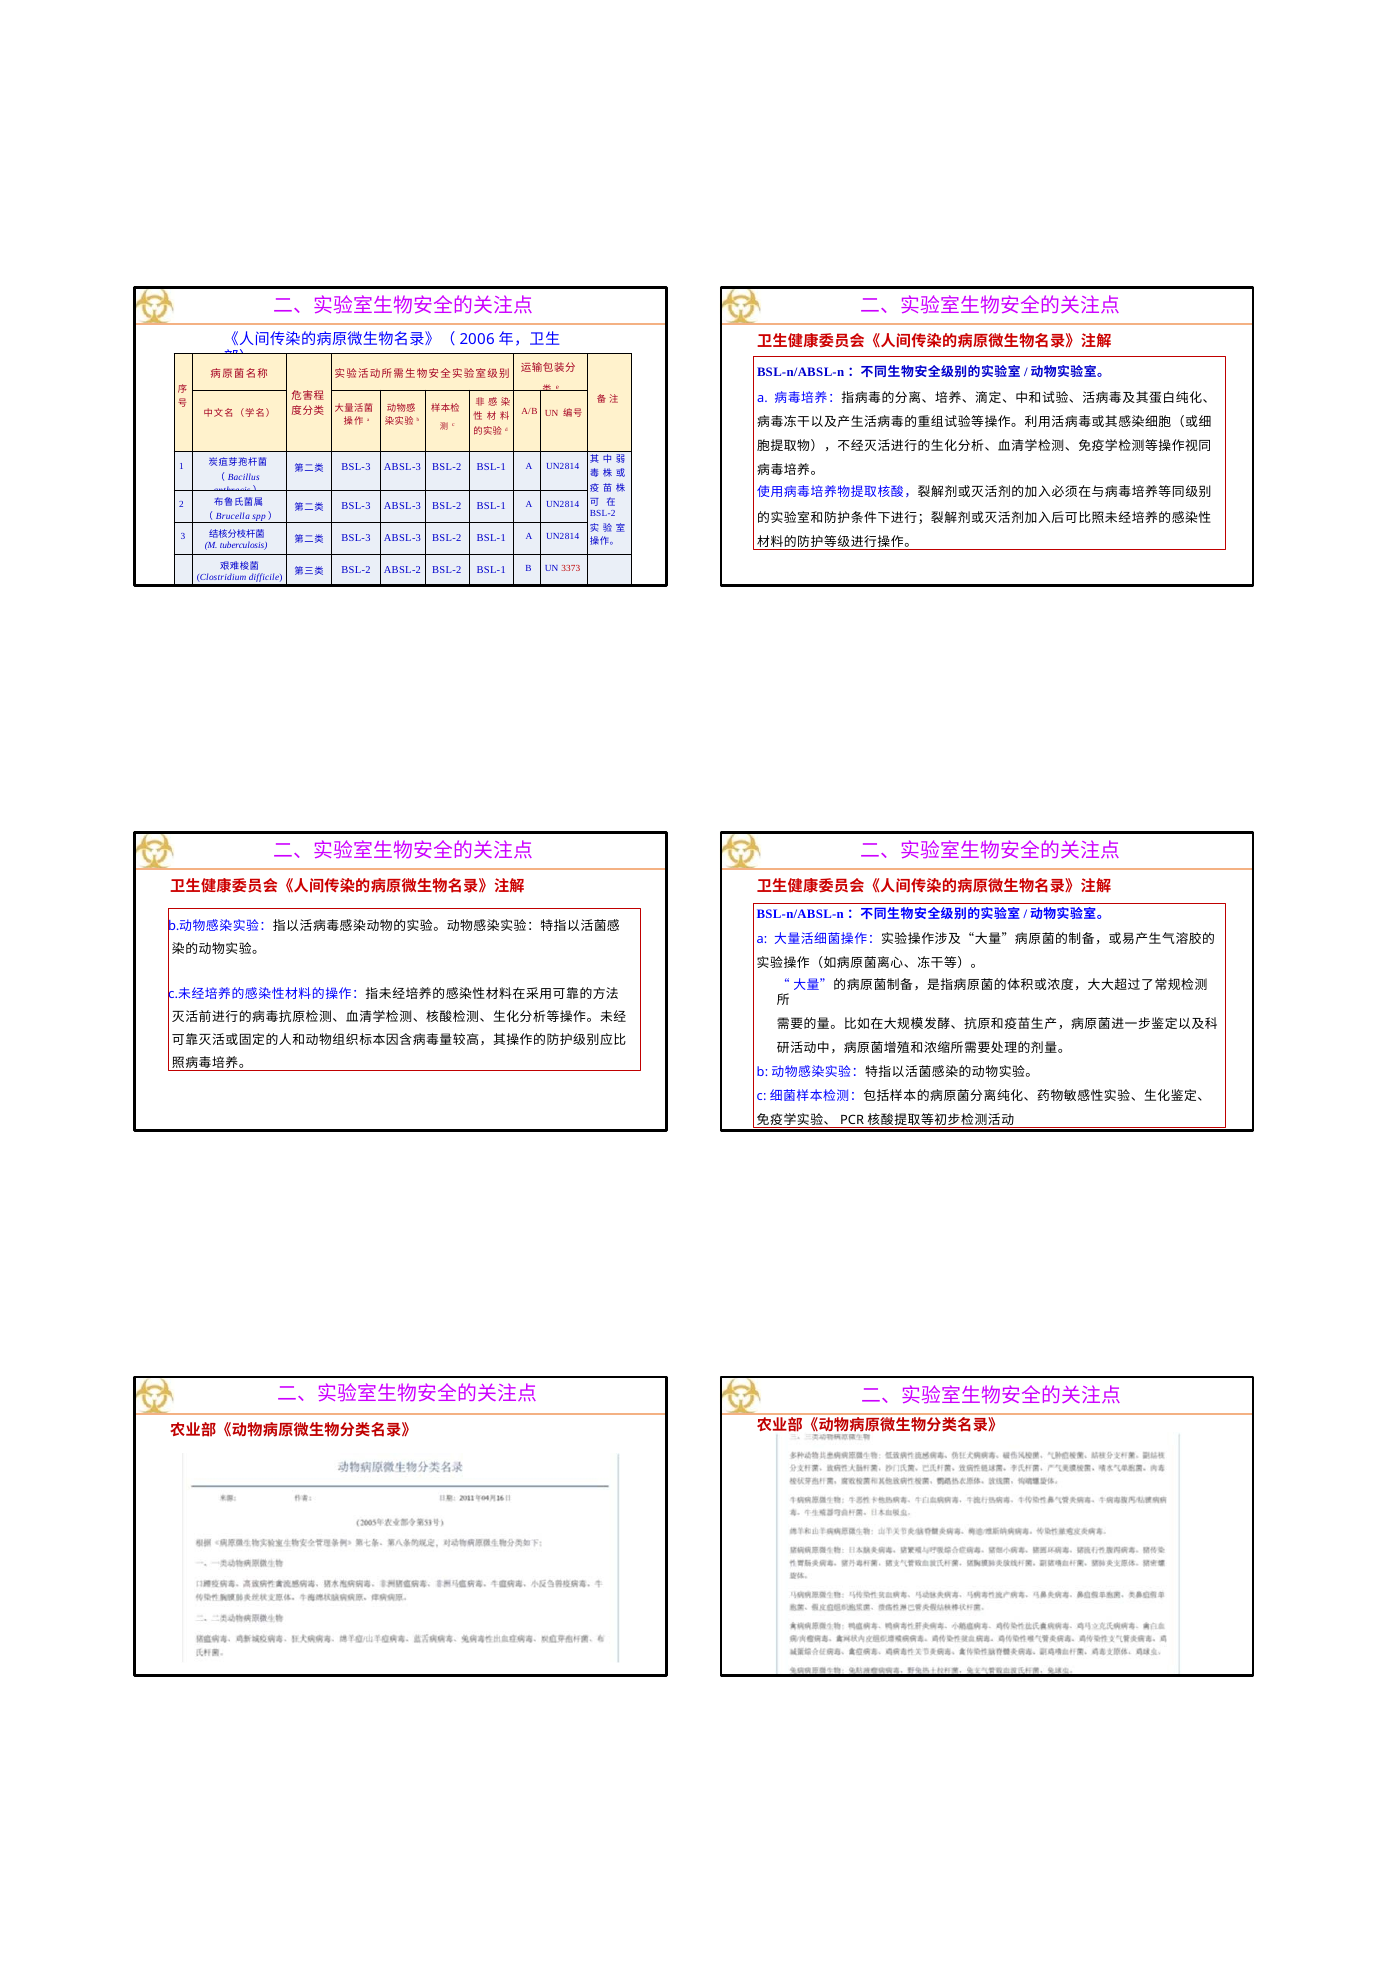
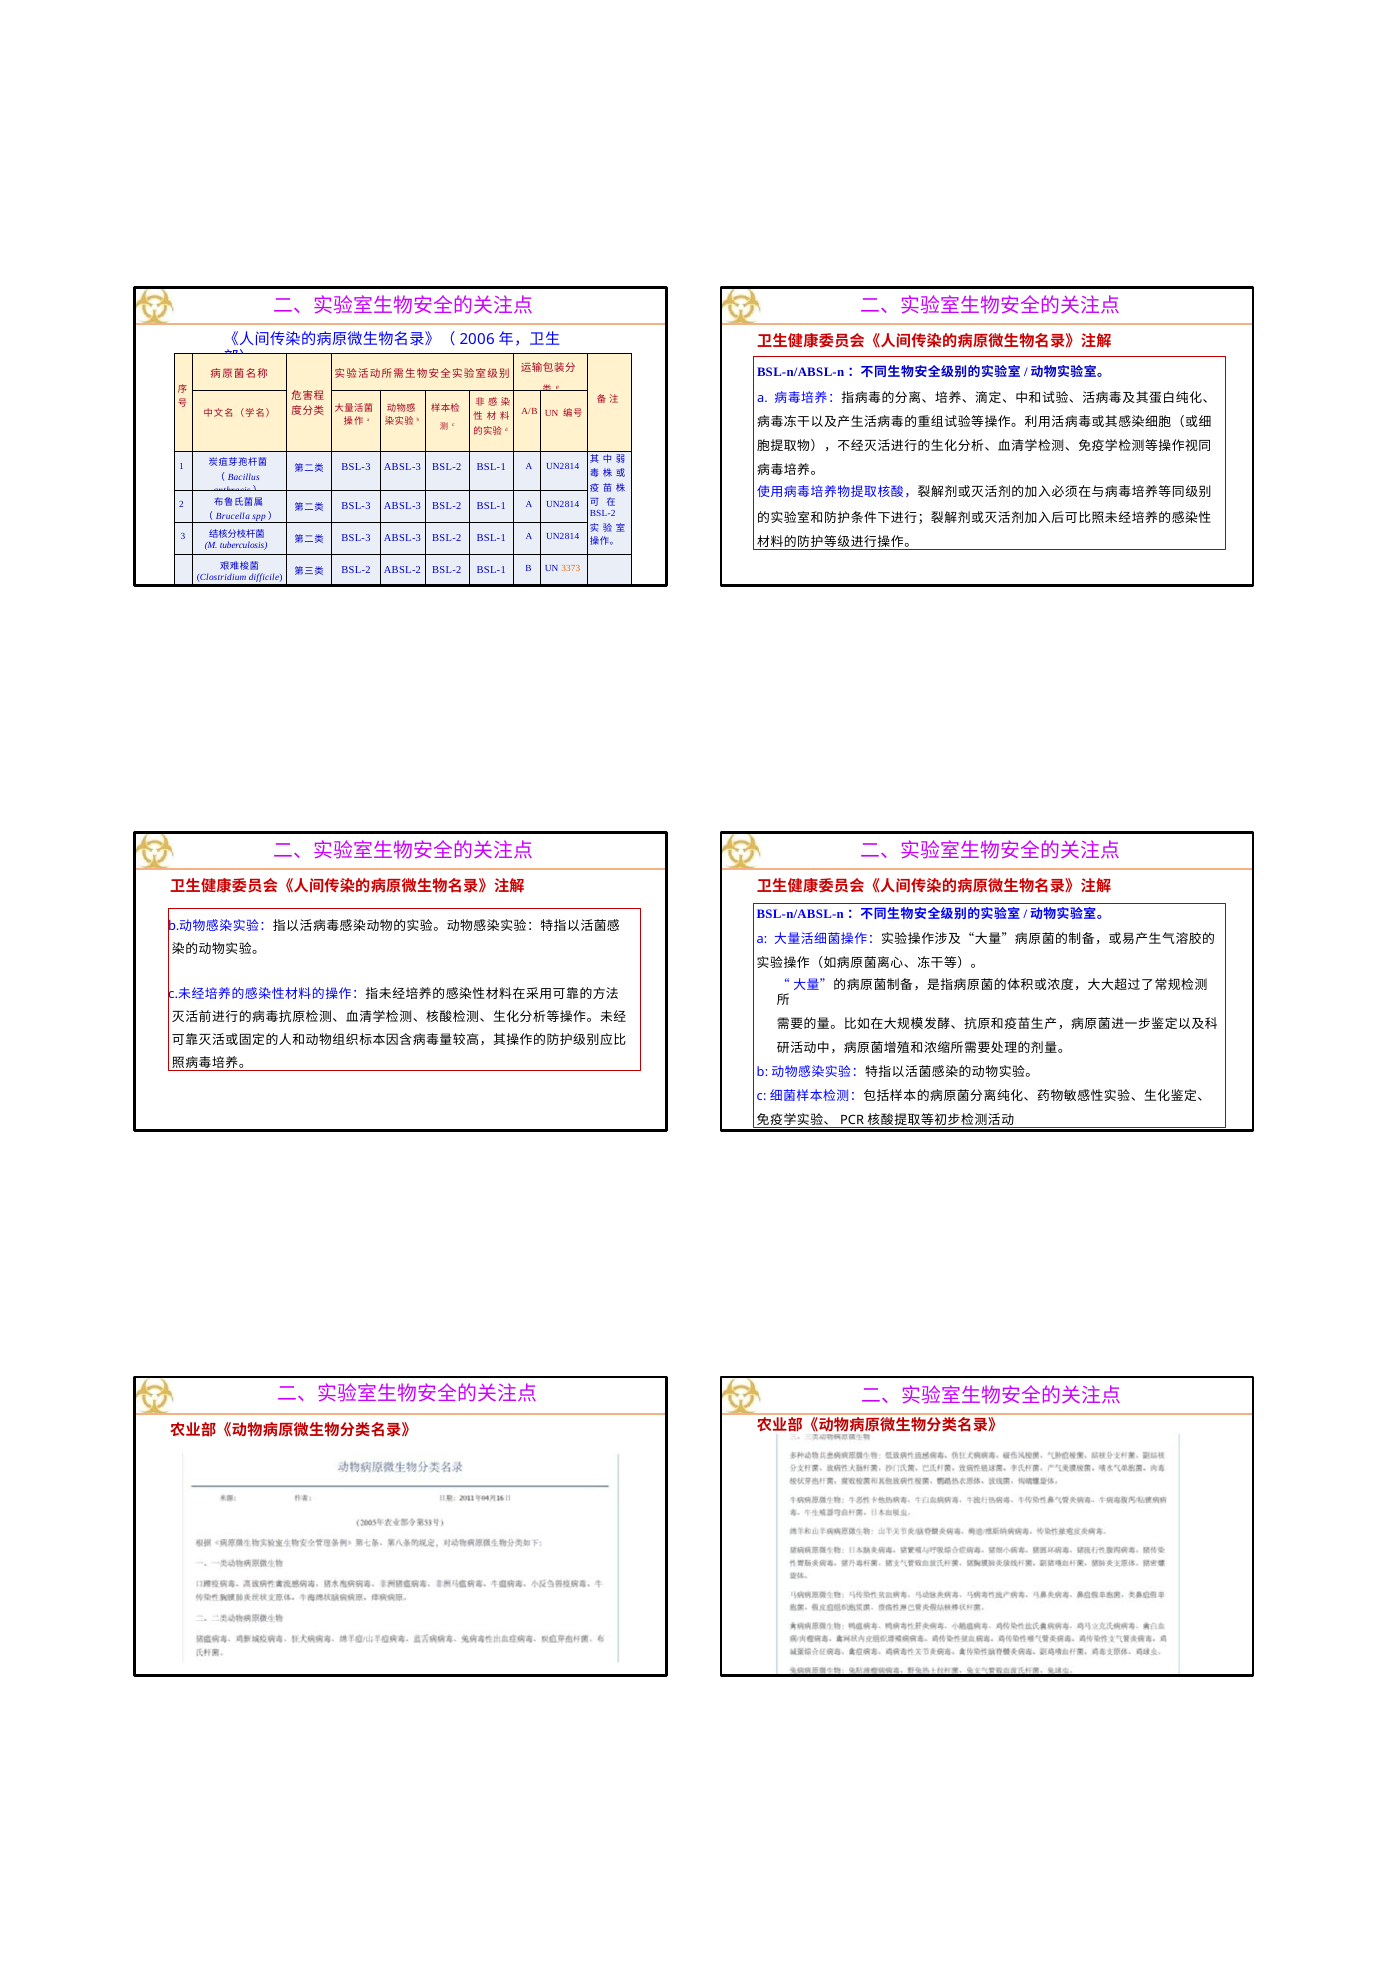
3373 colour: red -> orange
